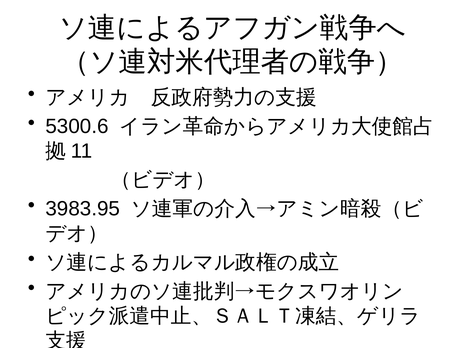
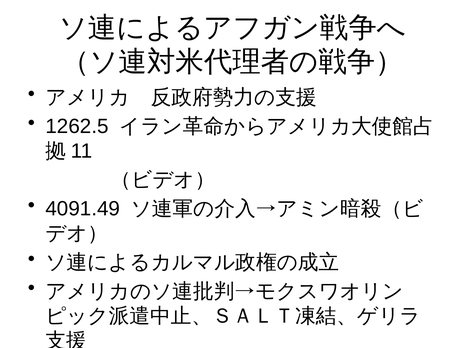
5300.6: 5300.6 -> 1262.5
3983.95: 3983.95 -> 4091.49
